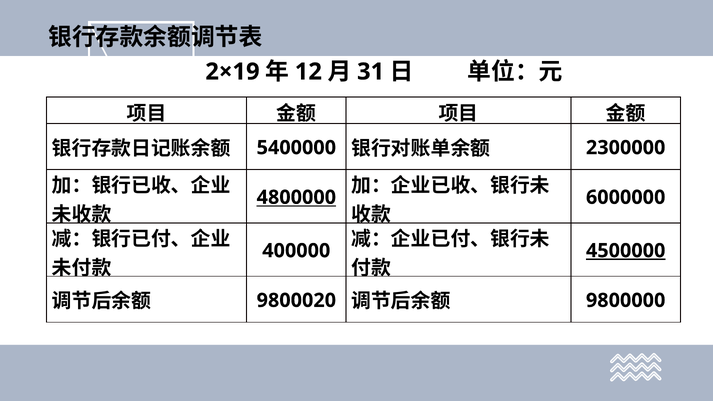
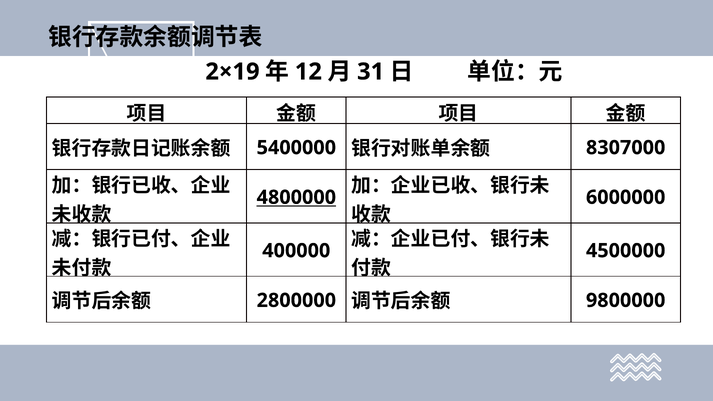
2300000: 2300000 -> 8307000
4500000 underline: present -> none
9800020: 9800020 -> 2800000
